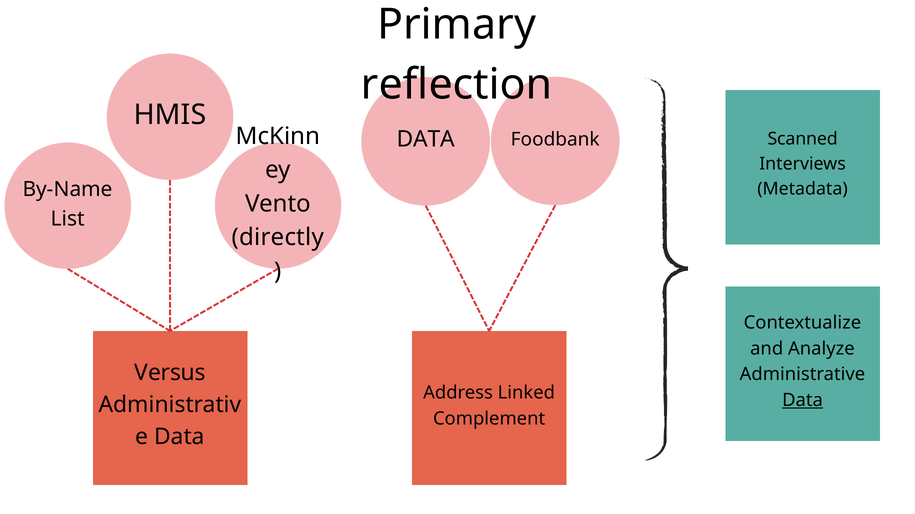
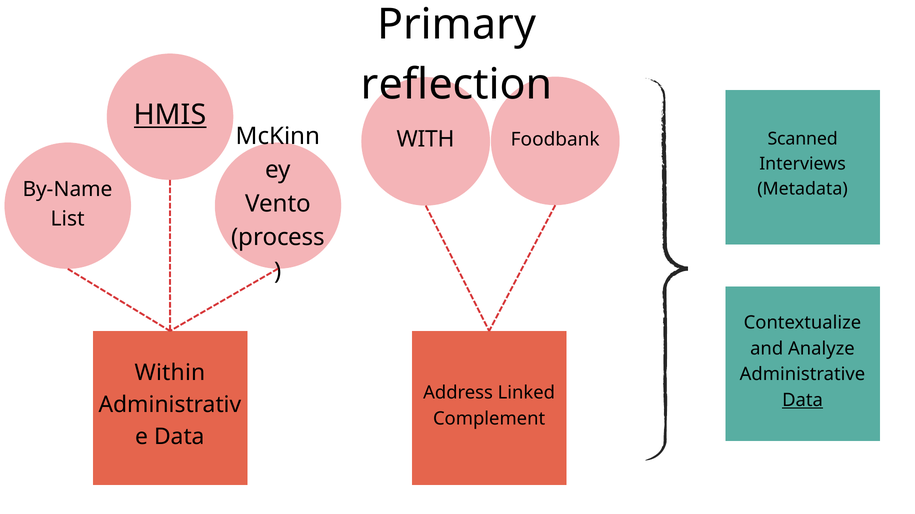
HMIS underline: none -> present
DATA at (426, 139): DATA -> WITH
directly: directly -> process
Versus: Versus -> Within
